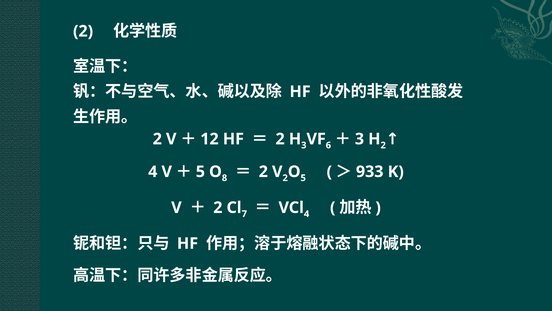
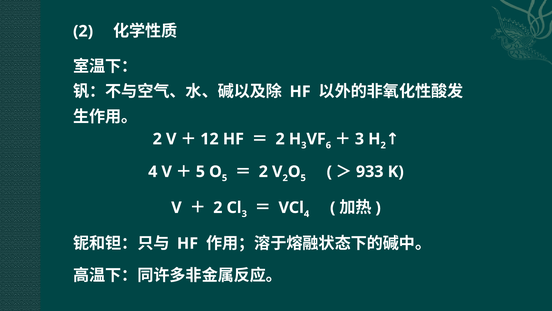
8 at (225, 178): 8 -> 5
7 at (244, 214): 7 -> 3
